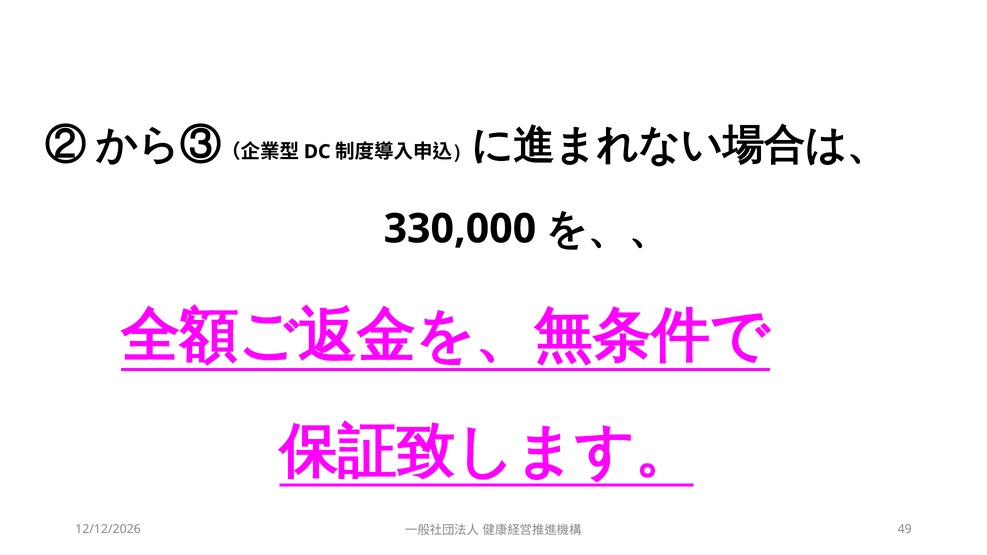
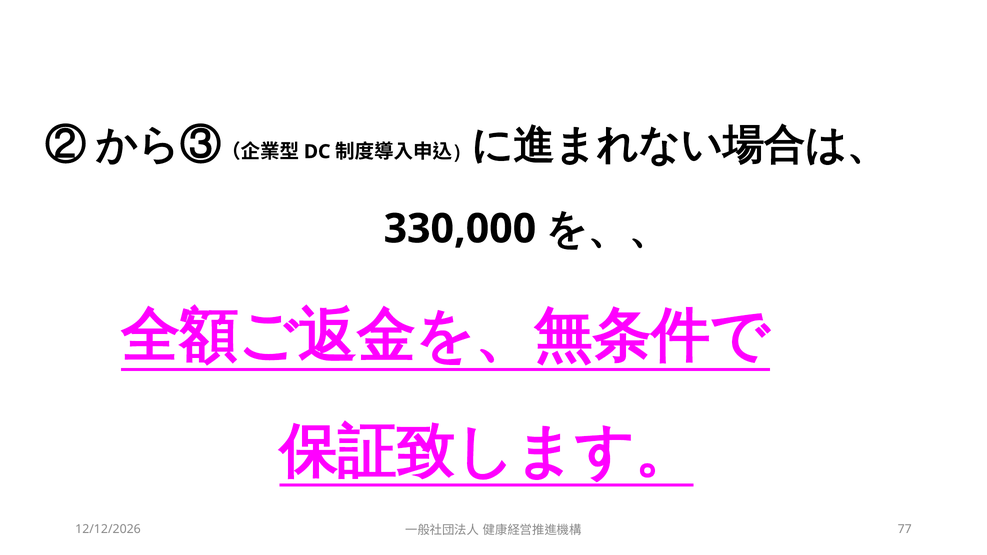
49: 49 -> 77
